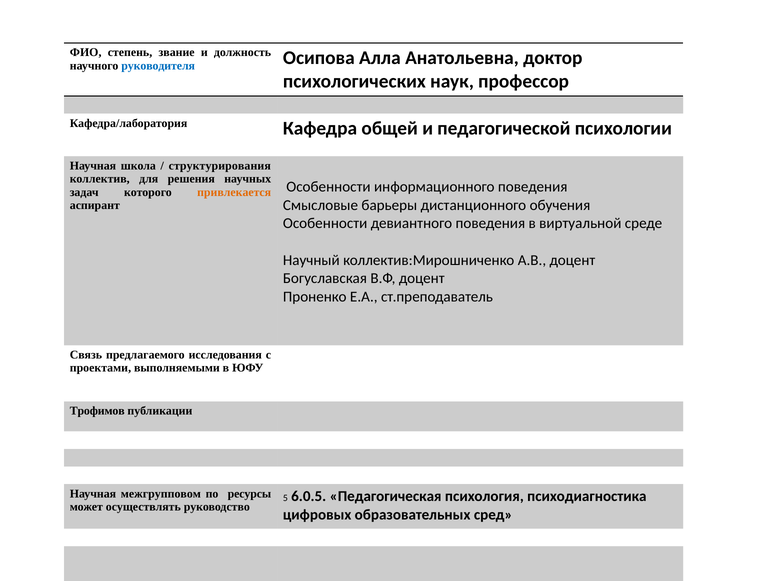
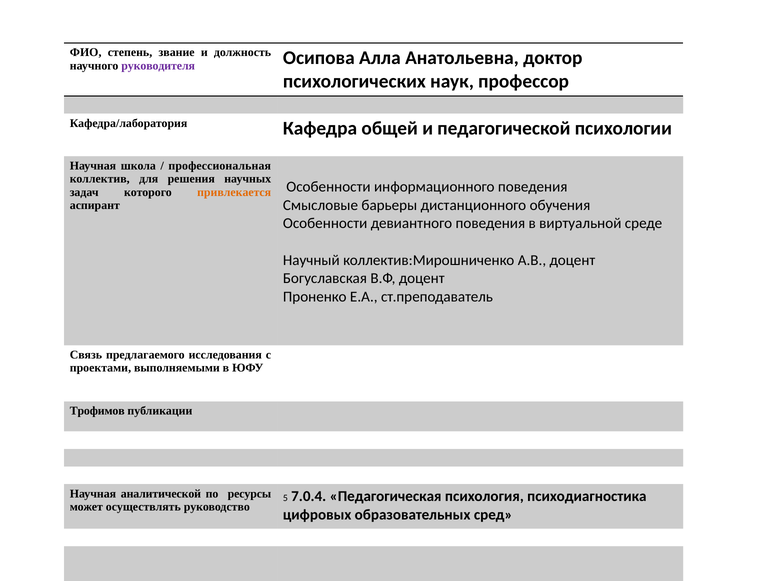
руководителя colour: blue -> purple
структурирования: структурирования -> профессиональная
межгрупповом: межгрупповом -> аналитической
6.0.5: 6.0.5 -> 7.0.4
